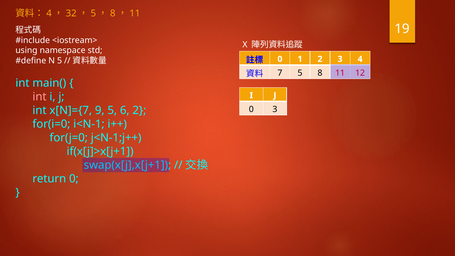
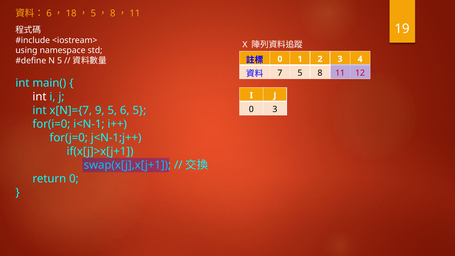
4 at (49, 13): 4 -> 6
32: 32 -> 18
int at (40, 97) colour: pink -> white
6 2: 2 -> 5
